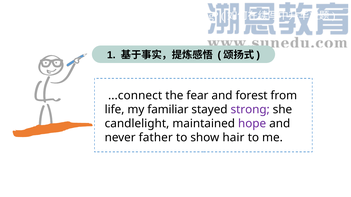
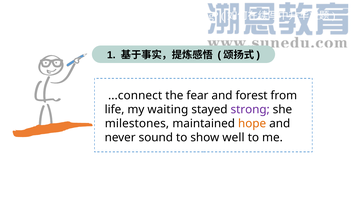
familiar: familiar -> waiting
candlelight: candlelight -> milestones
hope colour: purple -> orange
father: father -> sound
hair: hair -> well
